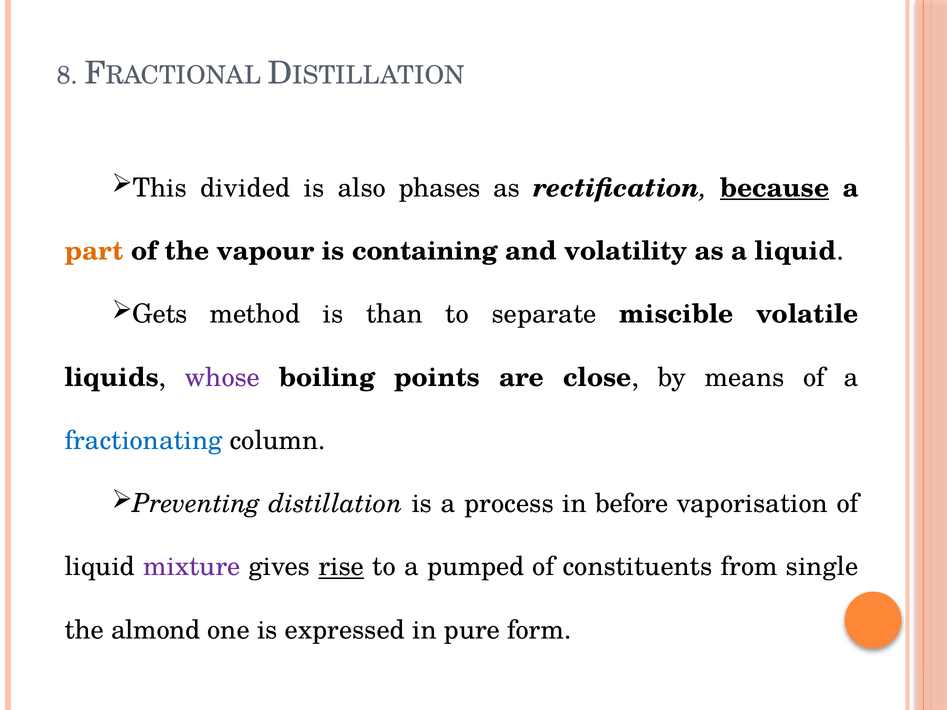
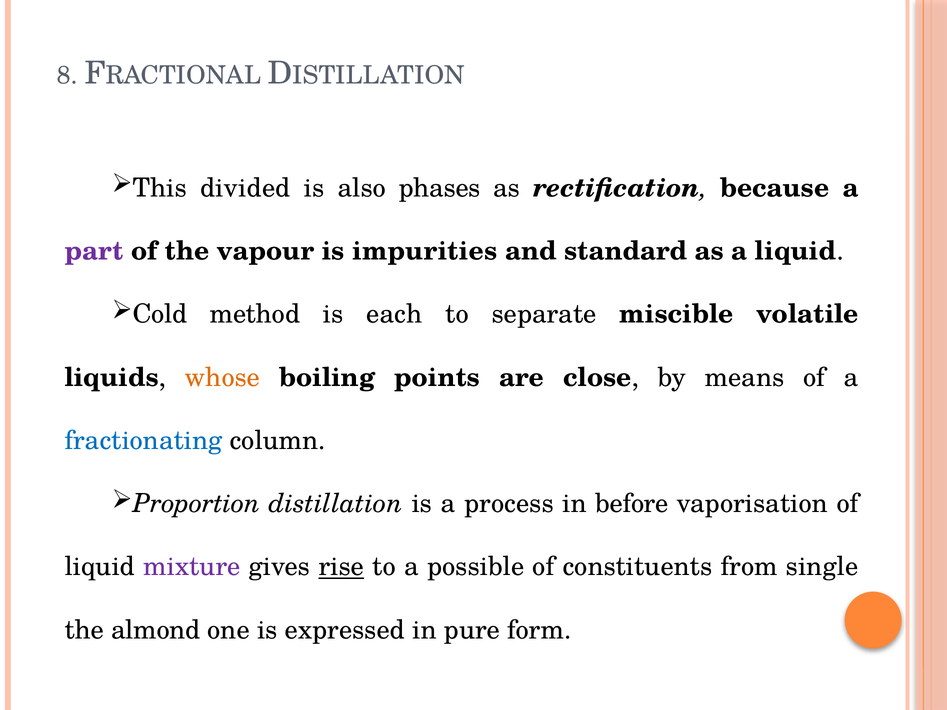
because underline: present -> none
part colour: orange -> purple
containing: containing -> impurities
volatility: volatility -> standard
Gets: Gets -> Cold
than: than -> each
whose colour: purple -> orange
Preventing: Preventing -> Proportion
pumped: pumped -> possible
